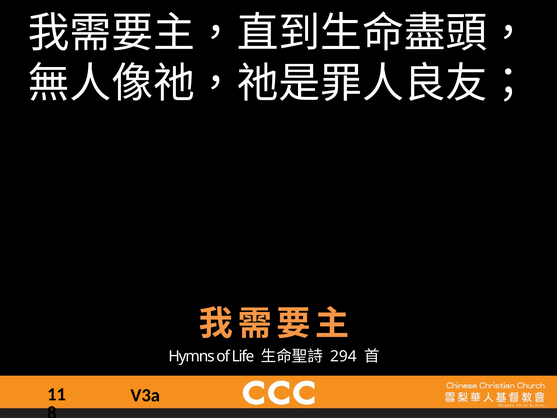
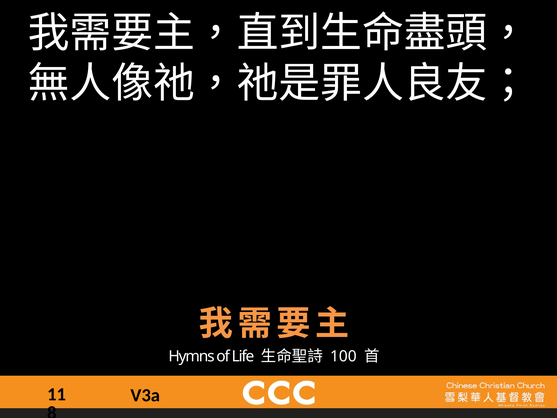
294: 294 -> 100
